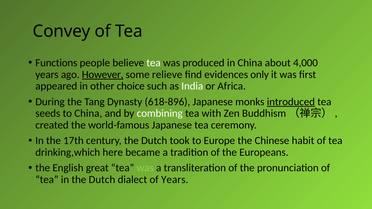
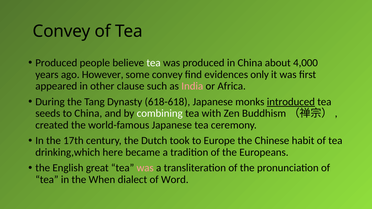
Functions at (56, 63): Functions -> Produced
However underline: present -> none
some relieve: relieve -> convey
choice: choice -> clause
India colour: white -> pink
618-896: 618-896 -> 618-618
was at (145, 168) colour: light green -> pink
in the Dutch: Dutch -> When
of Years: Years -> Word
